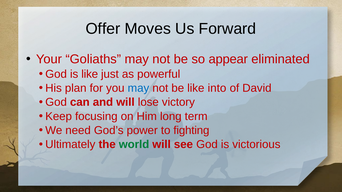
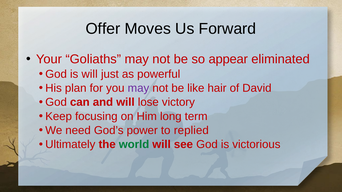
is like: like -> will
may at (138, 88) colour: blue -> purple
into: into -> hair
fighting: fighting -> replied
